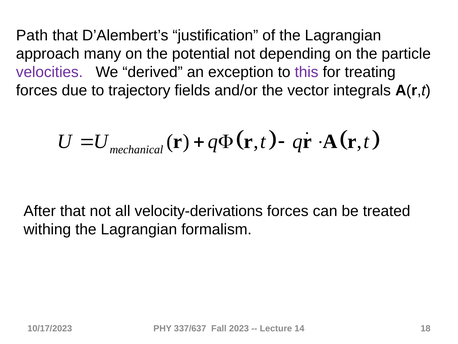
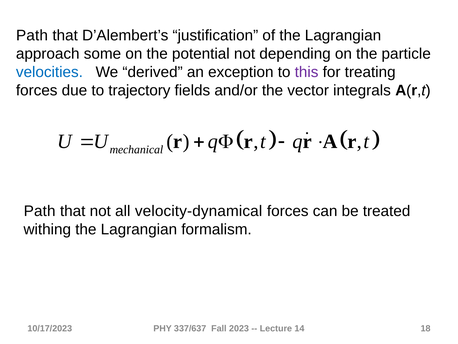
many: many -> some
velocities colour: purple -> blue
After at (40, 211): After -> Path
velocity-derivations: velocity-derivations -> velocity-dynamical
